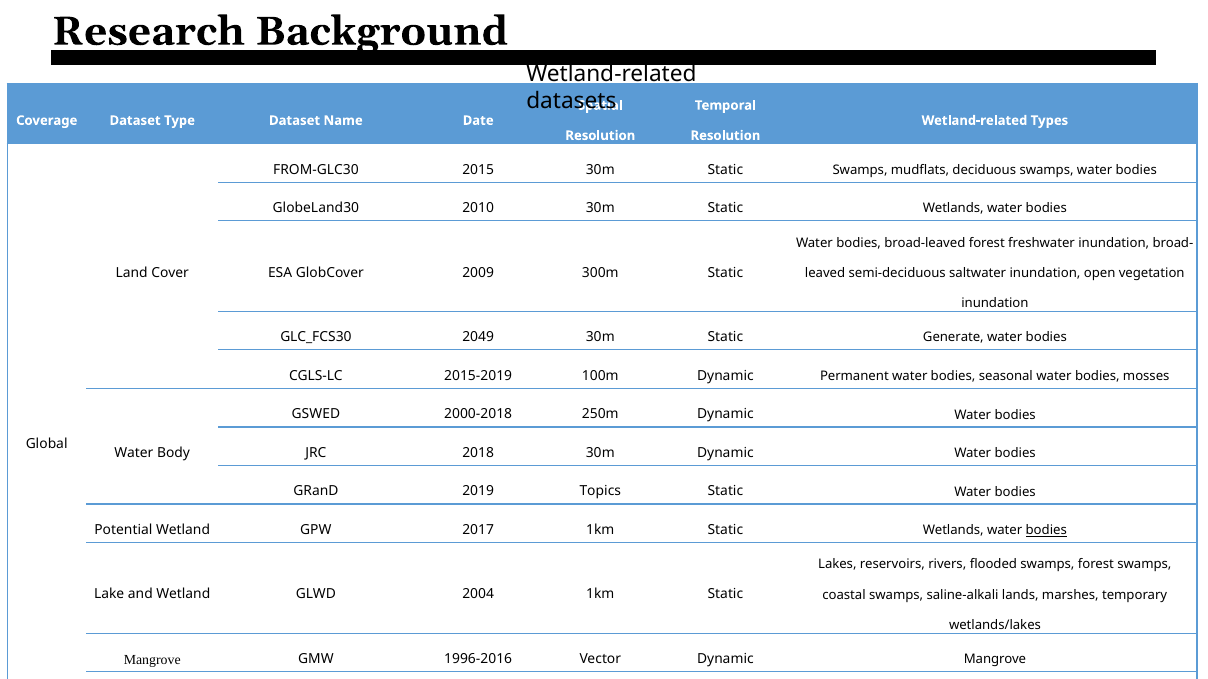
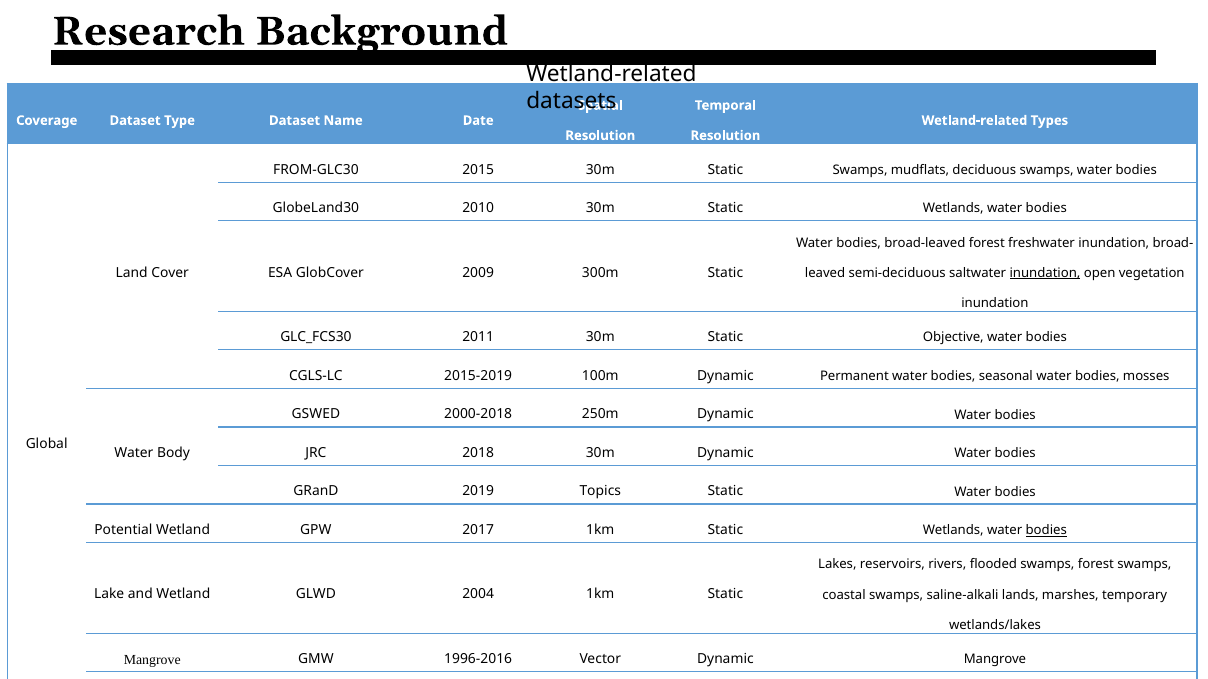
inundation at (1045, 273) underline: none -> present
2049: 2049 -> 2011
Generate: Generate -> Objective
